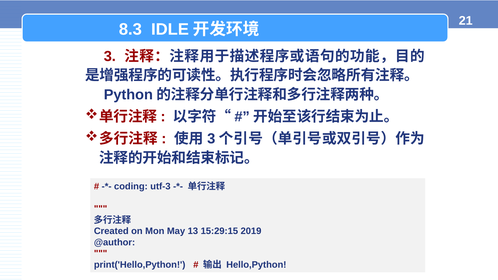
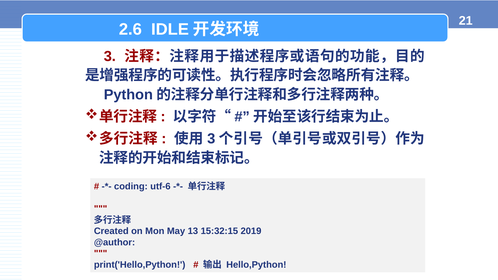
8.3: 8.3 -> 2.6
utf-3: utf-3 -> utf-6
15:29:15: 15:29:15 -> 15:32:15
